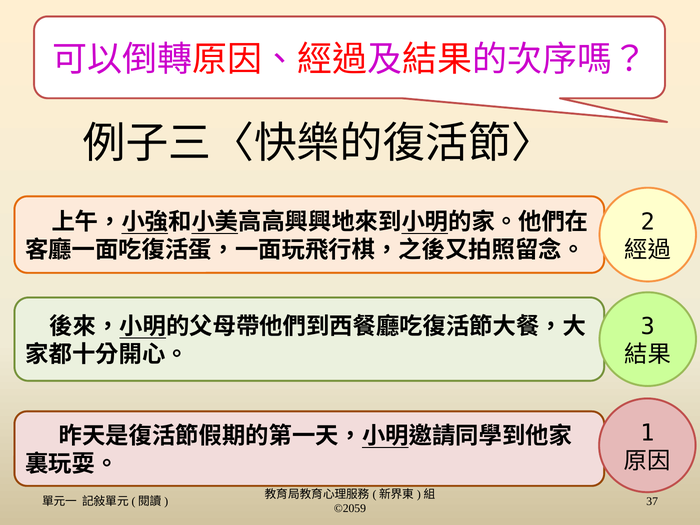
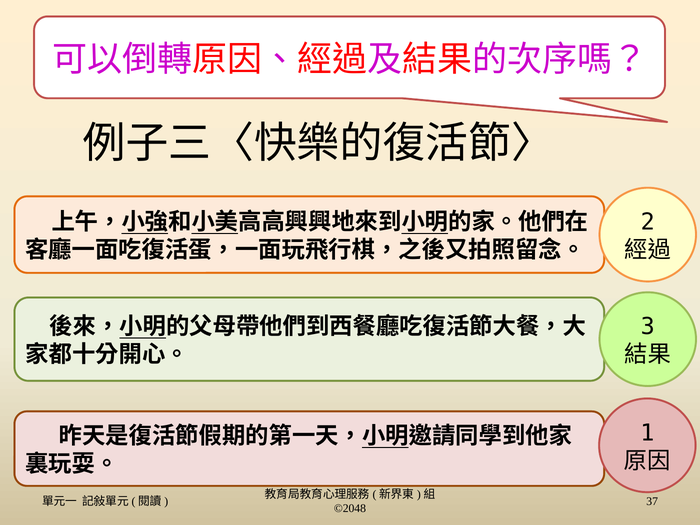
©2059: ©2059 -> ©2048
